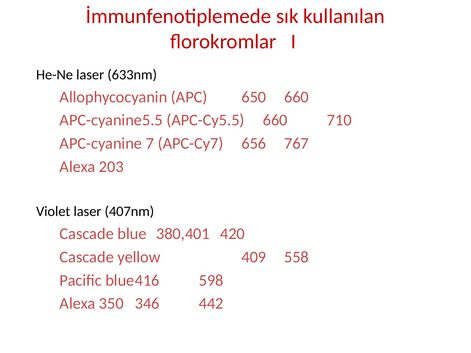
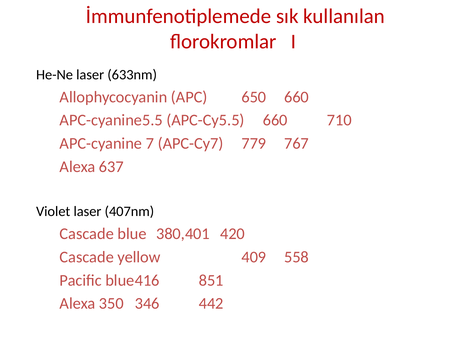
656: 656 -> 779
203: 203 -> 637
598: 598 -> 851
